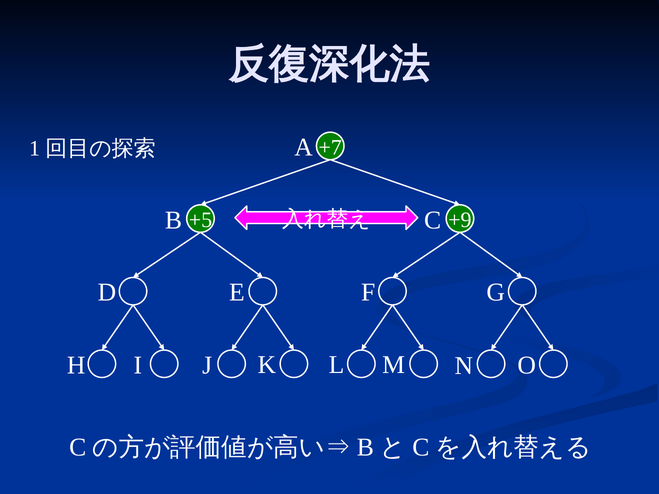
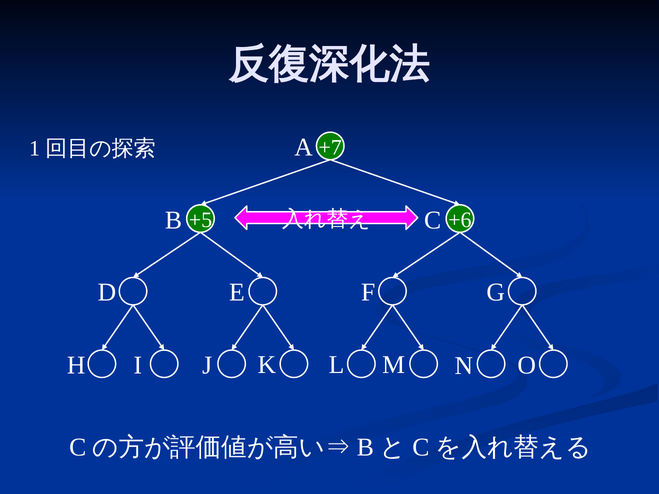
+9: +9 -> +6
